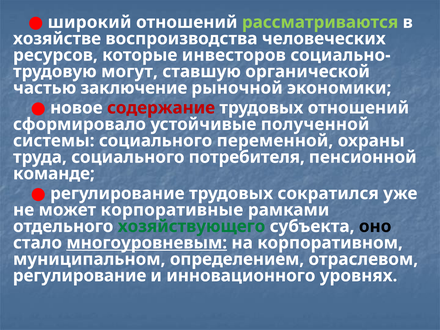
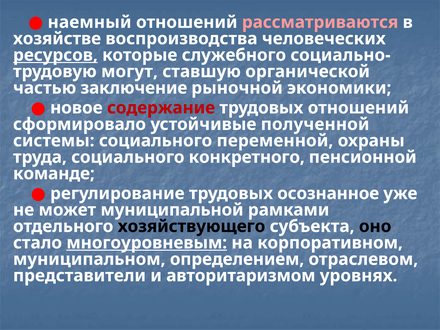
широкий: широкий -> наемный
рассматриваются colour: light green -> pink
ресурсов underline: none -> present
инвесторов: инвесторов -> служебного
потребителя: потребителя -> конкретного
сократился: сократился -> осознанное
корпоративные: корпоративные -> муниципальной
хозяйствующего colour: green -> black
регулирование at (80, 276): регулирование -> представители
инновационного: инновационного -> авторитаризмом
